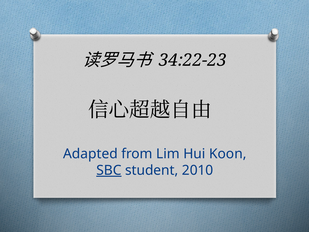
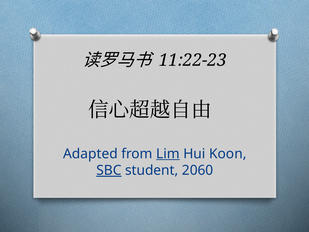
34:22-23: 34:22-23 -> 11:22-23
Lim underline: none -> present
2010: 2010 -> 2060
